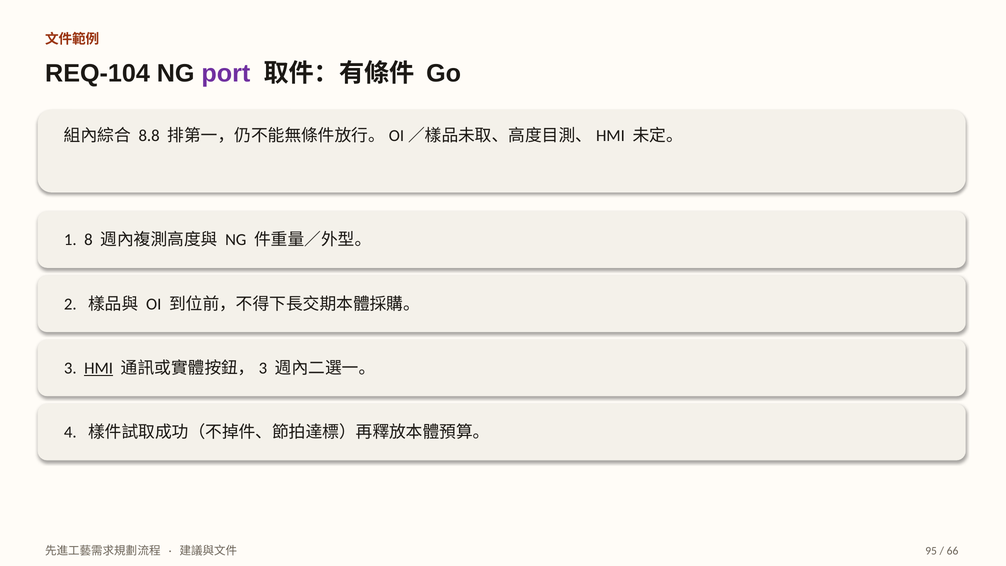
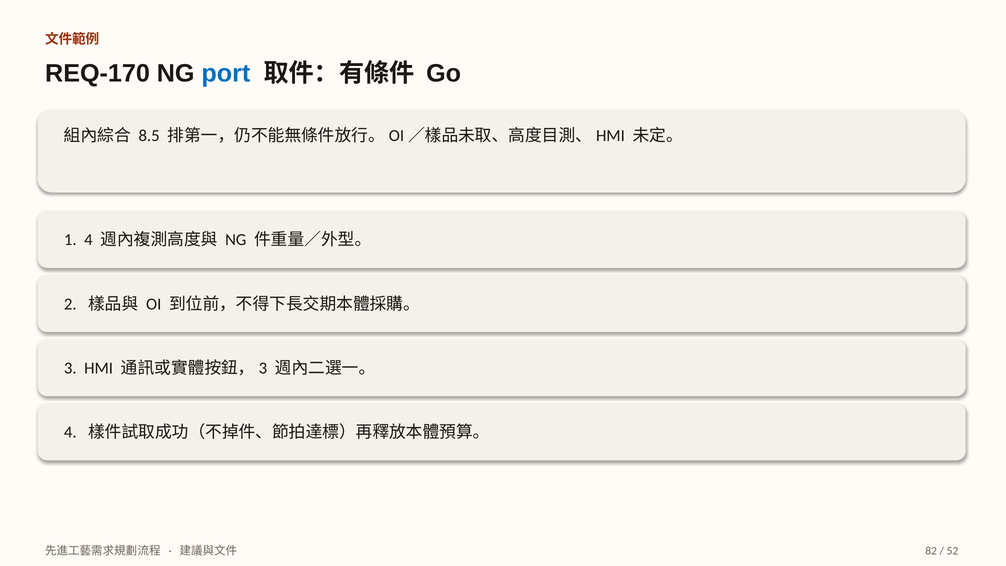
REQ-104: REQ-104 -> REQ-170
port colour: purple -> blue
8.8: 8.8 -> 8.5
1 8: 8 -> 4
HMI underline: present -> none
95: 95 -> 82
66: 66 -> 52
